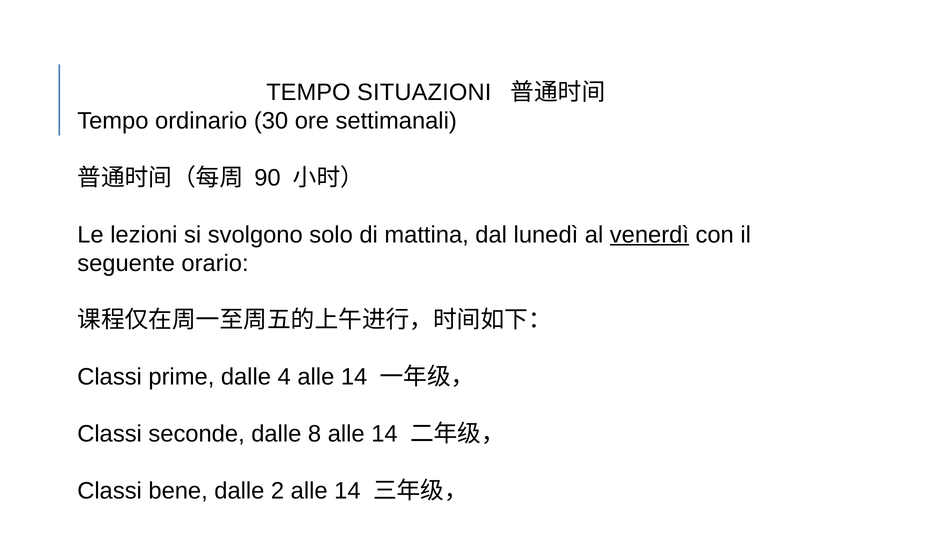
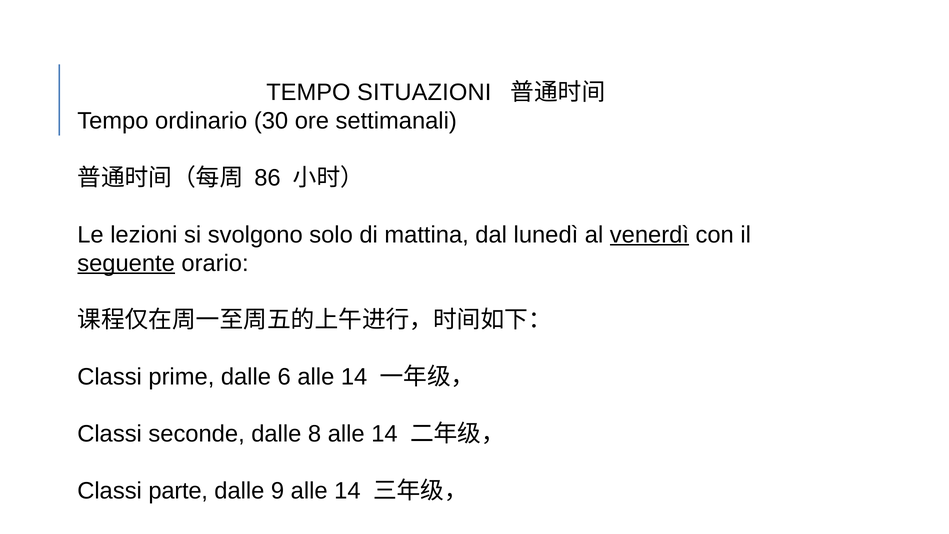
90: 90 -> 86
seguente underline: none -> present
4: 4 -> 6
bene: bene -> parte
2: 2 -> 9
